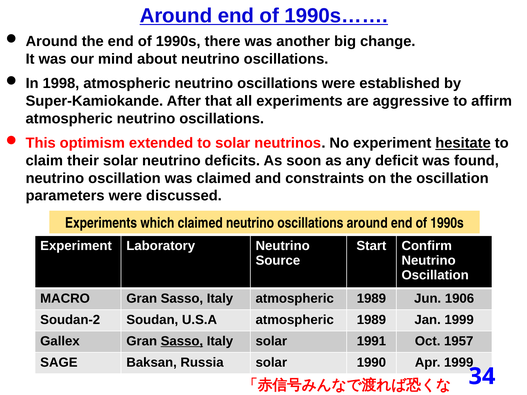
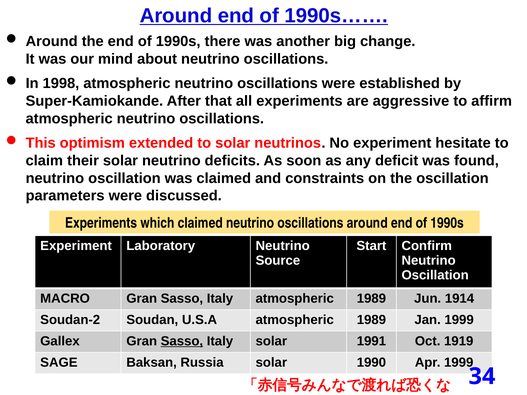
hesitate underline: present -> none
1906: 1906 -> 1914
1957: 1957 -> 1919
